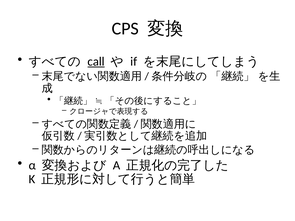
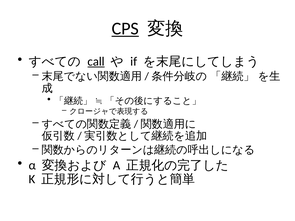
CPS underline: none -> present
